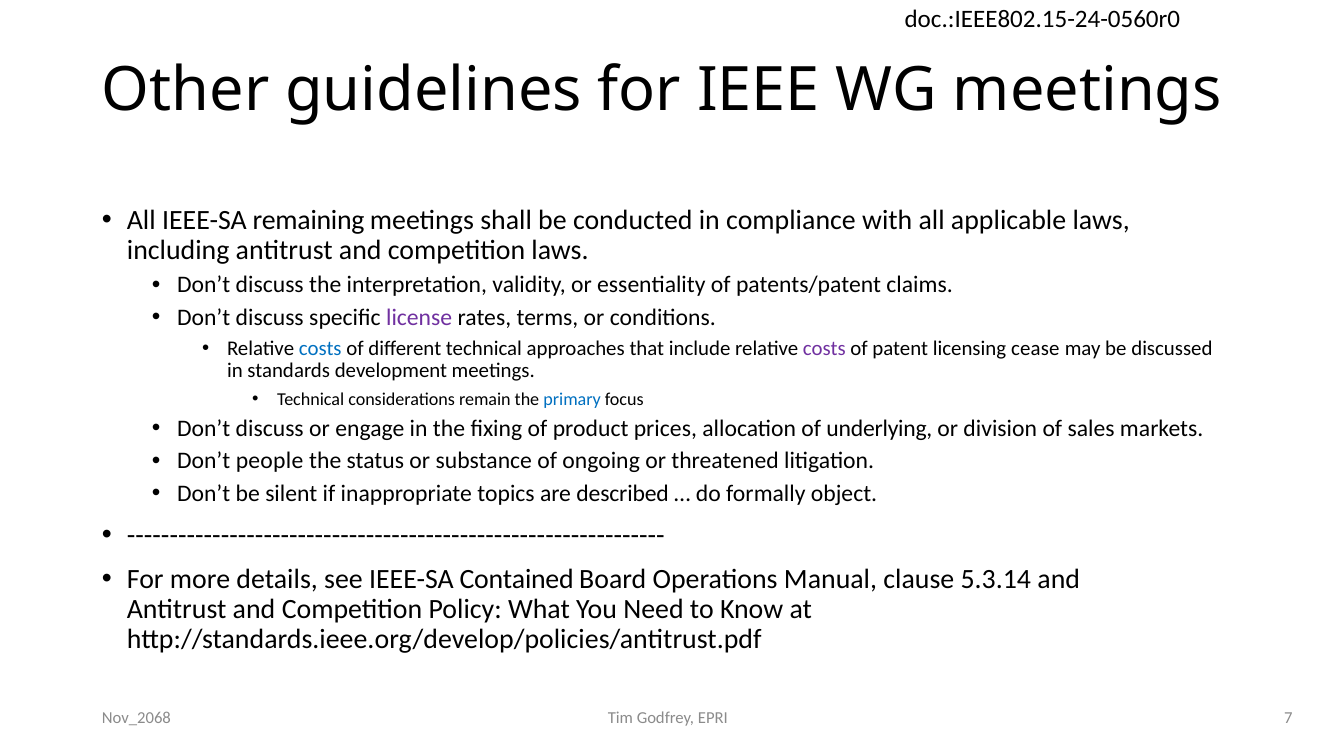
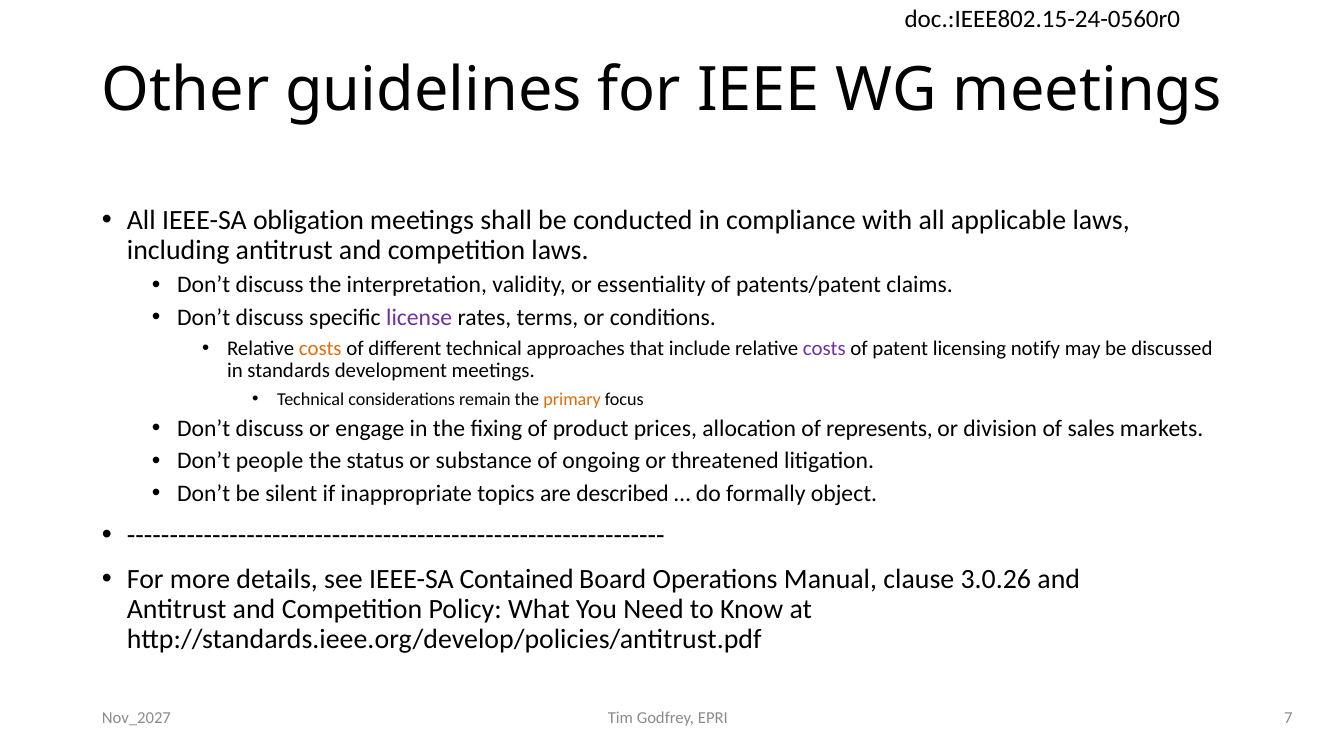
remaining: remaining -> obligation
costs at (320, 348) colour: blue -> orange
cease: cease -> notify
primary colour: blue -> orange
underlying: underlying -> represents
5.3.14: 5.3.14 -> 3.0.26
Nov_2068: Nov_2068 -> Nov_2027
